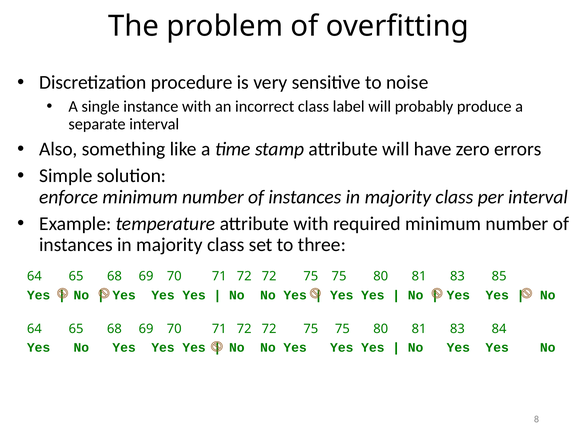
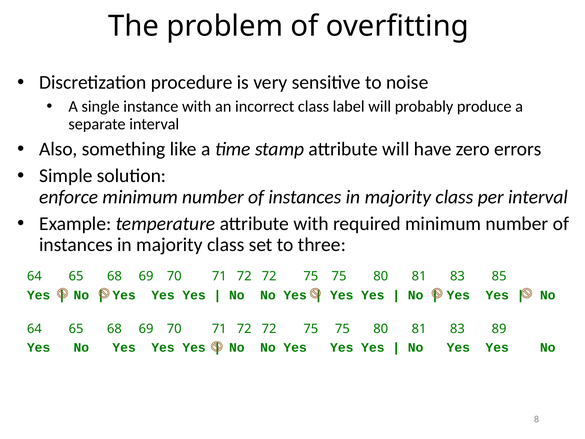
84: 84 -> 89
